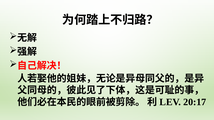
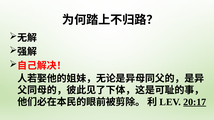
20:17 underline: none -> present
